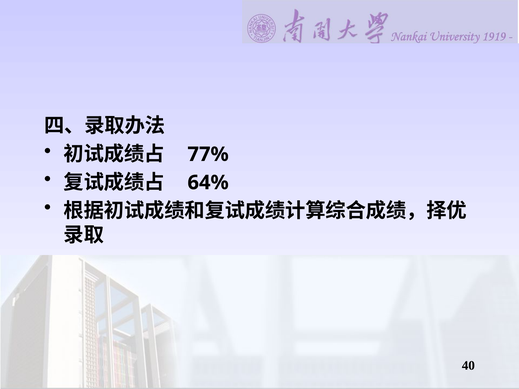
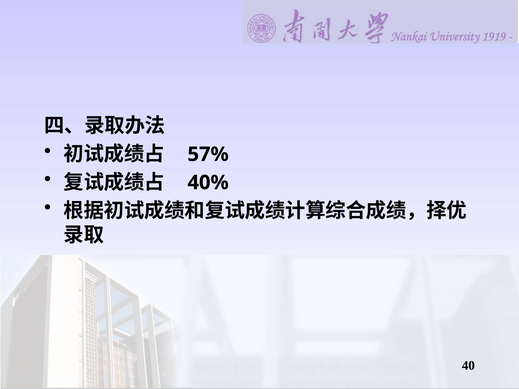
77%: 77% -> 57%
64%: 64% -> 40%
